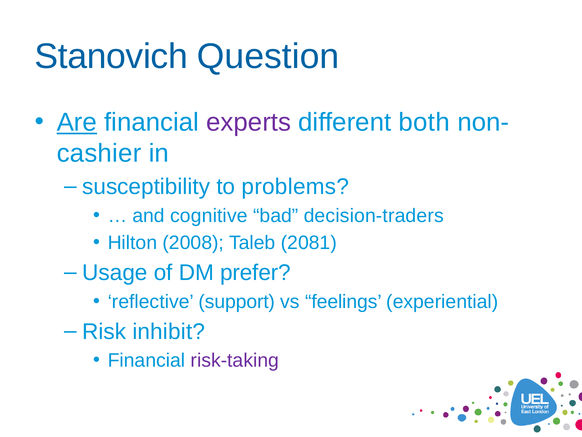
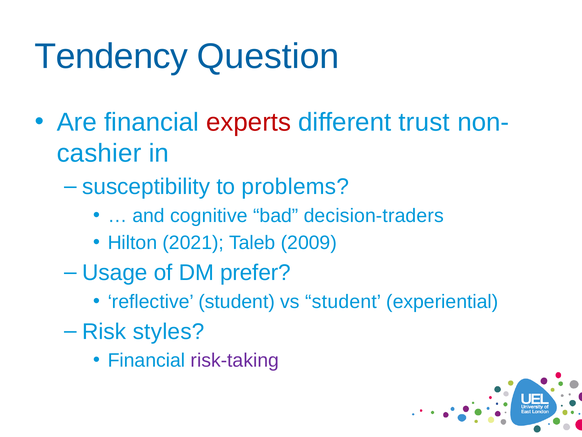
Stanovich: Stanovich -> Tendency
Are underline: present -> none
experts colour: purple -> red
both: both -> trust
2008: 2008 -> 2021
2081: 2081 -> 2009
reflective support: support -> student
vs feelings: feelings -> student
inhibit: inhibit -> styles
